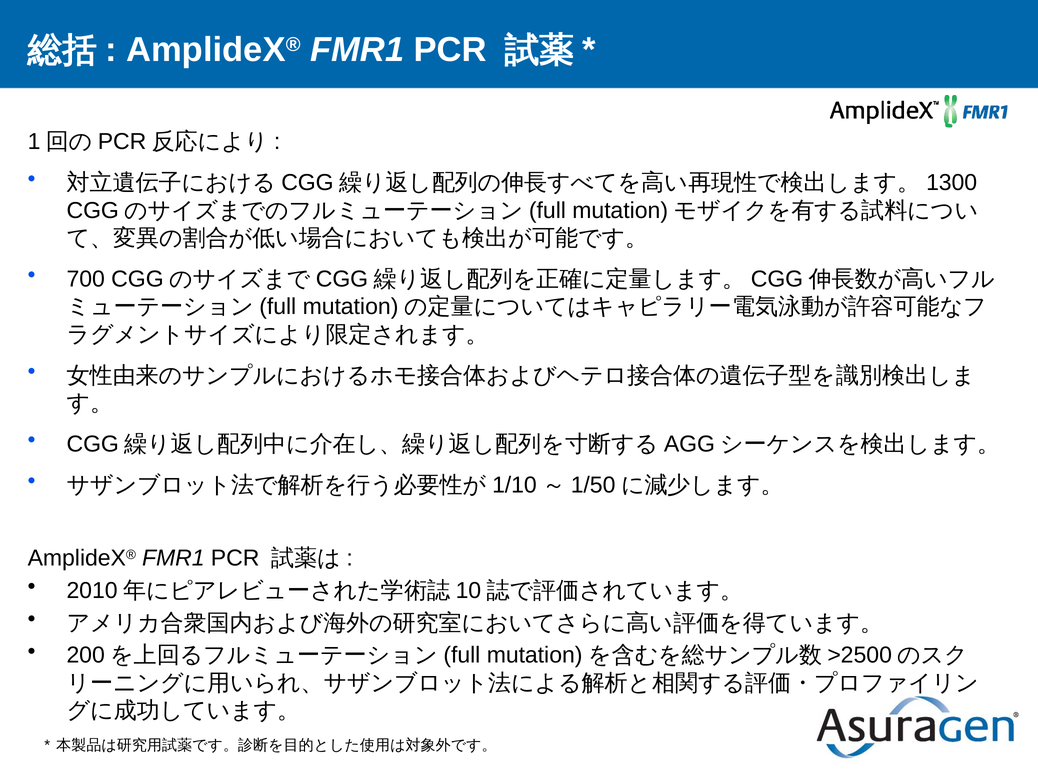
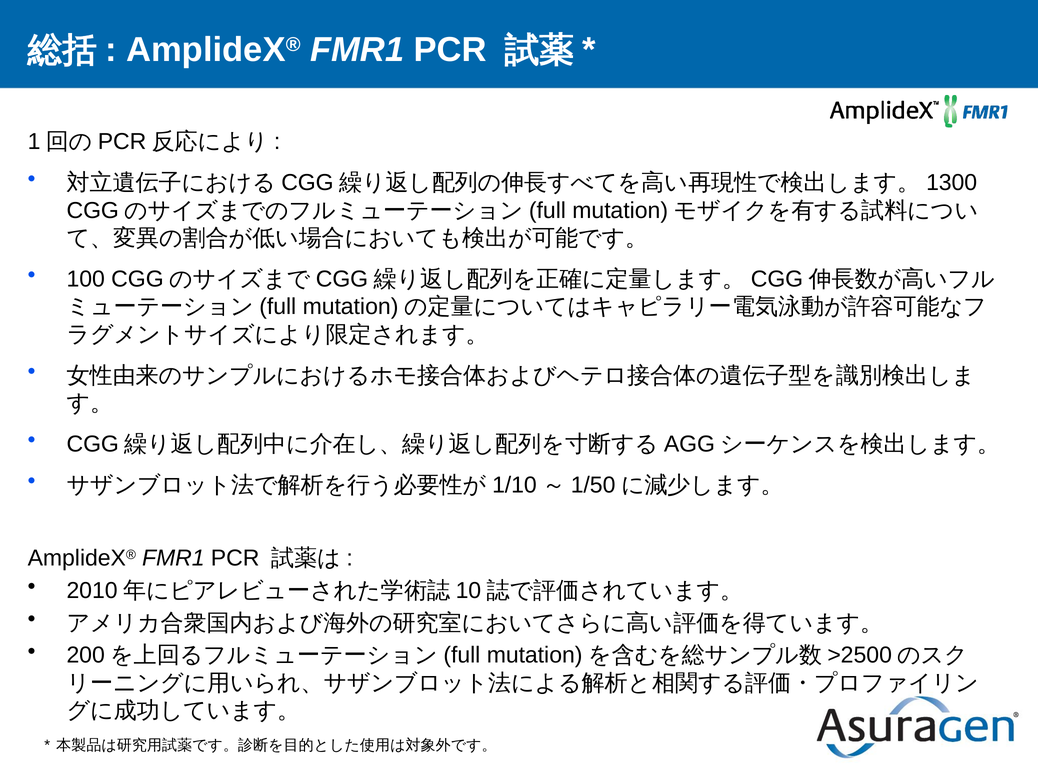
700: 700 -> 100
